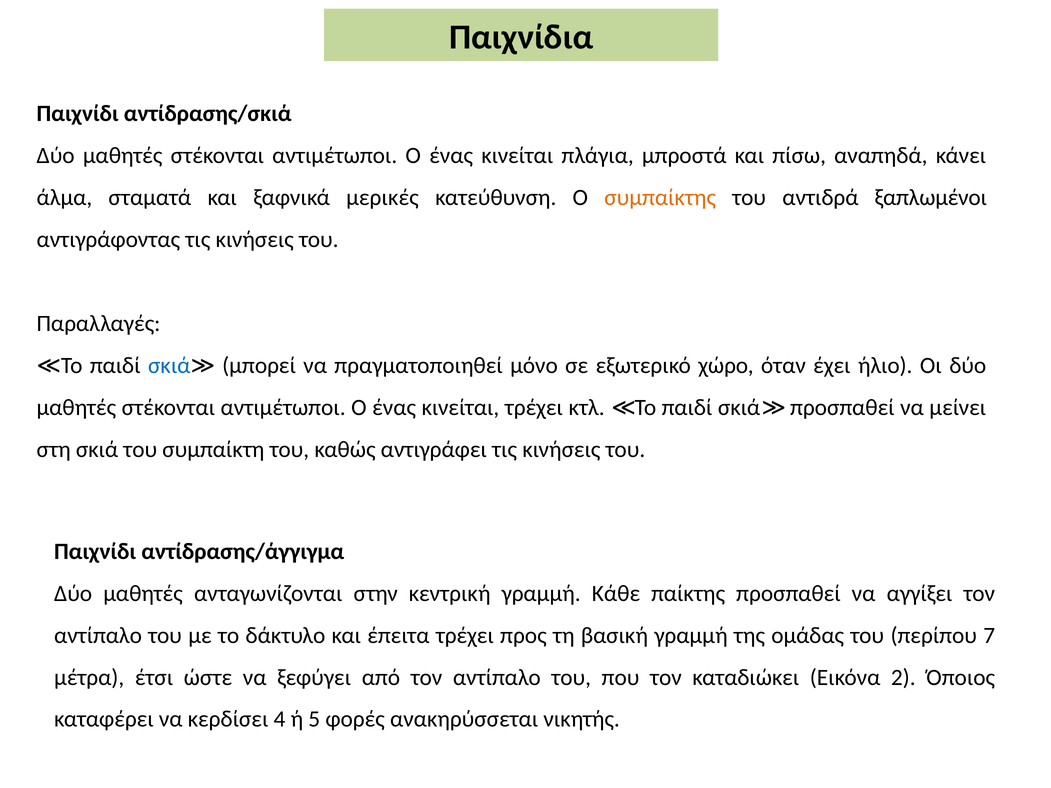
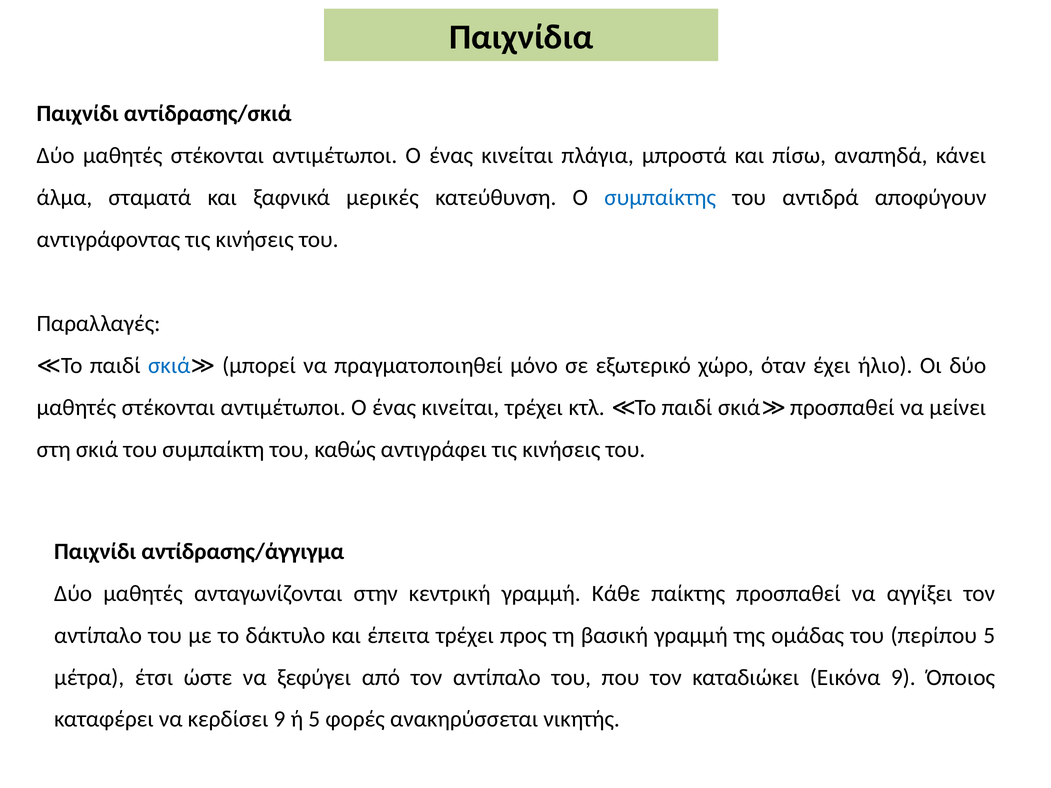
συμπαίκτης colour: orange -> blue
ξαπλωμένοι: ξαπλωμένοι -> αποφύγουν
περίπου 7: 7 -> 5
Εικόνα 2: 2 -> 9
κερδίσει 4: 4 -> 9
